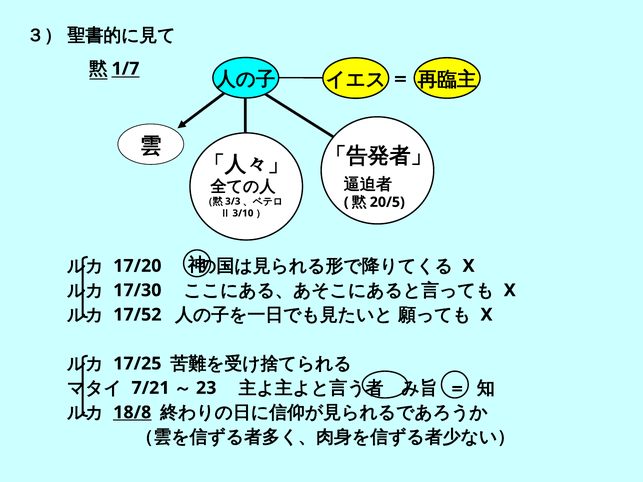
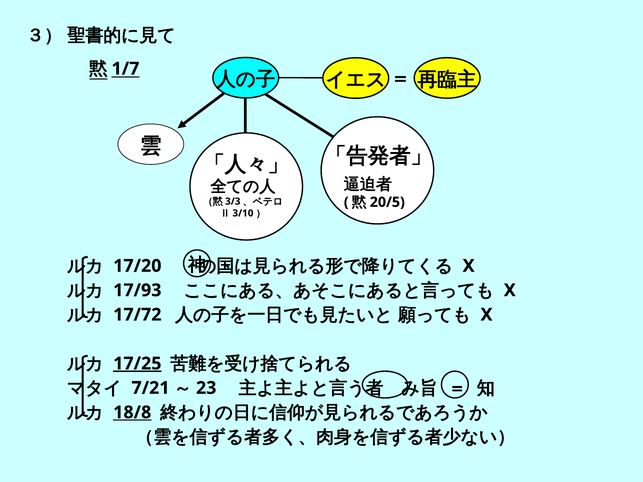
17/30: 17/30 -> 17/93
17/52: 17/52 -> 17/72
17/25 underline: none -> present
